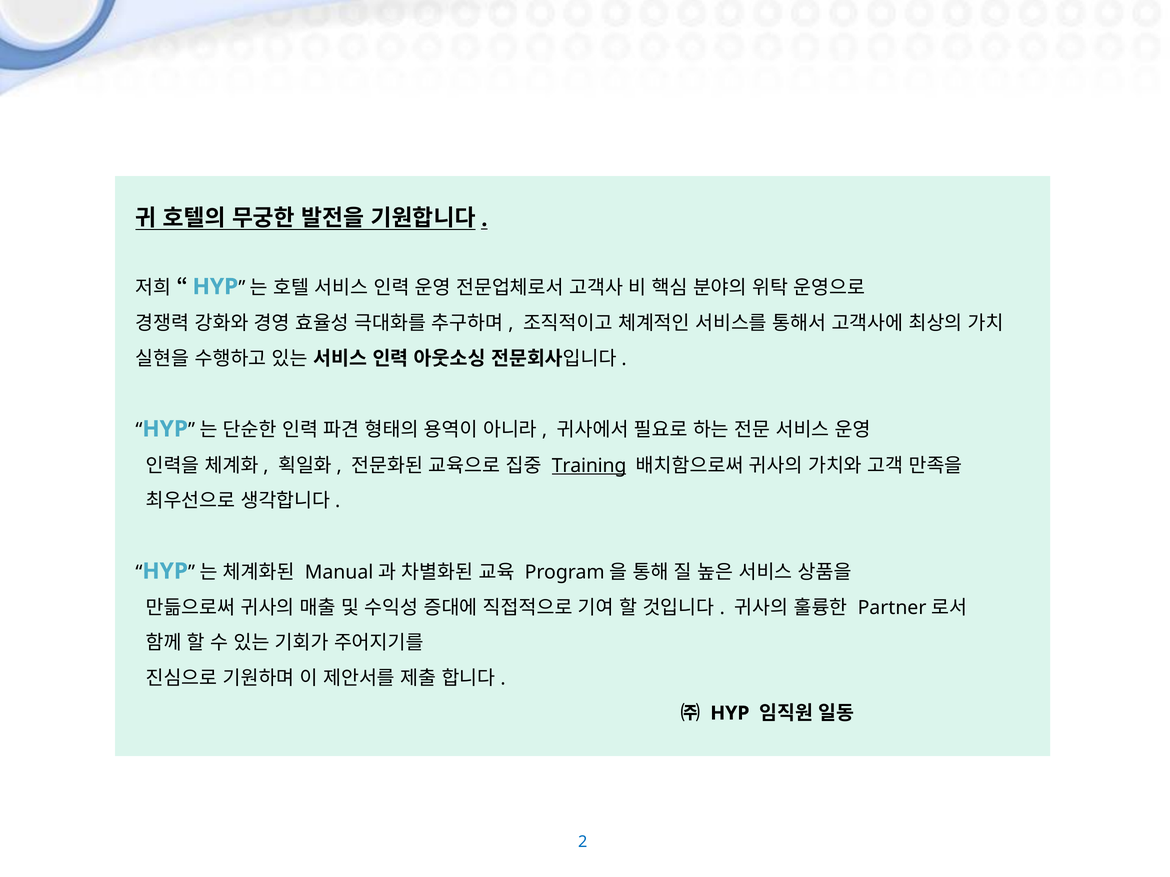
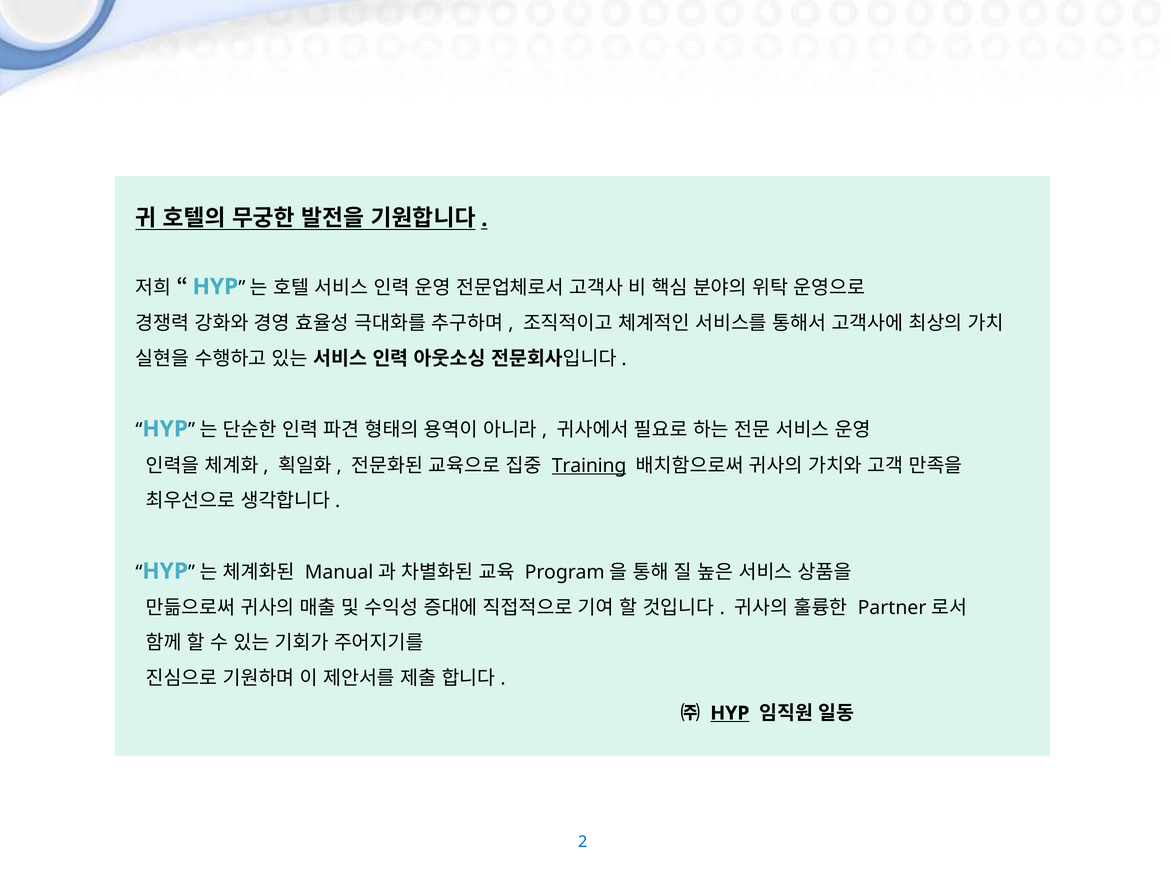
HYP underline: none -> present
